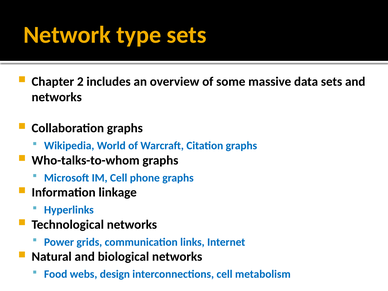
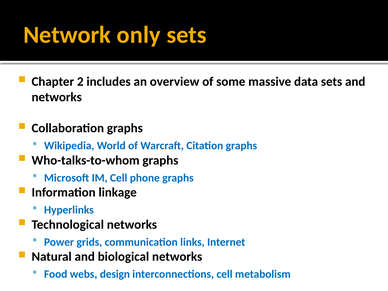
type: type -> only
